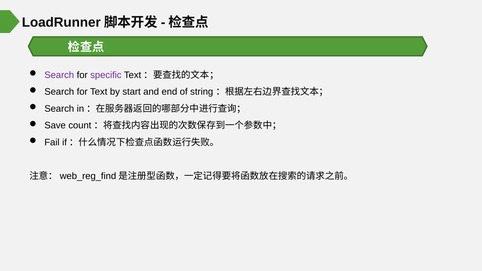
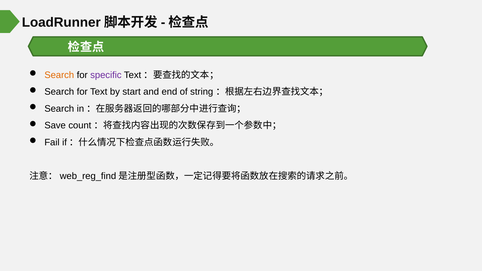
Search at (59, 75) colour: purple -> orange
